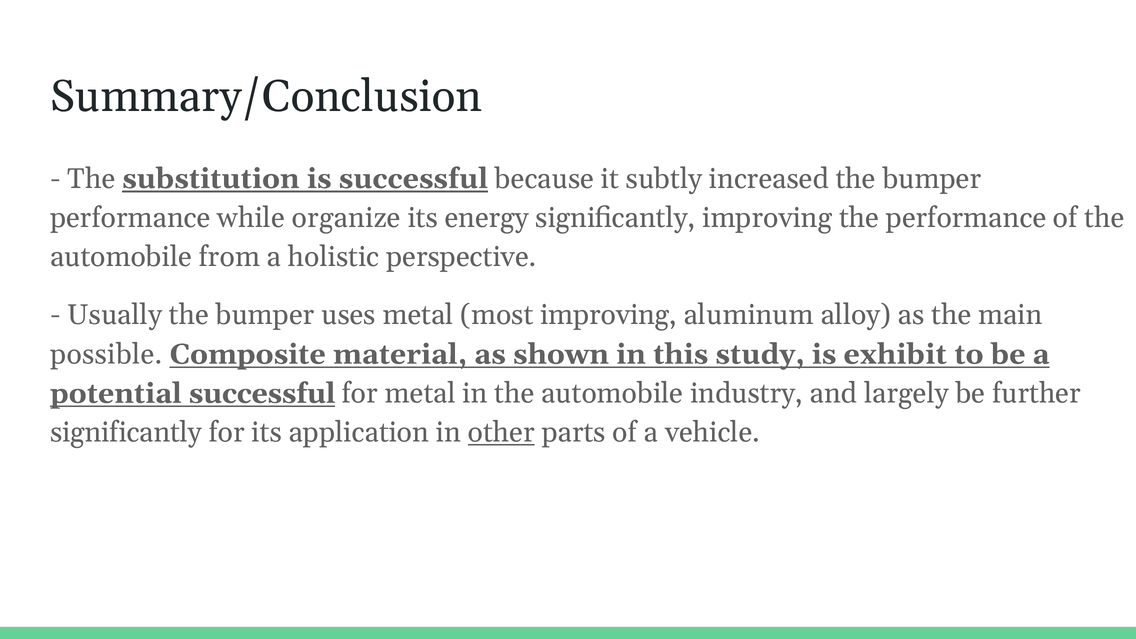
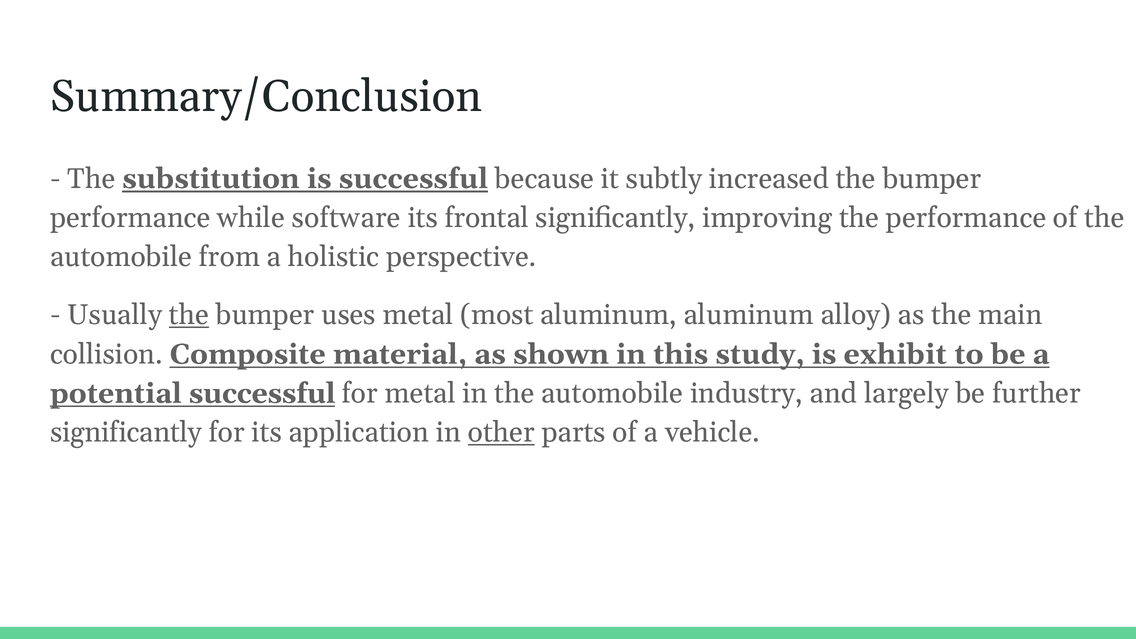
organize: organize -> software
energy: energy -> frontal
the at (189, 315) underline: none -> present
most improving: improving -> aluminum
possible: possible -> collision
